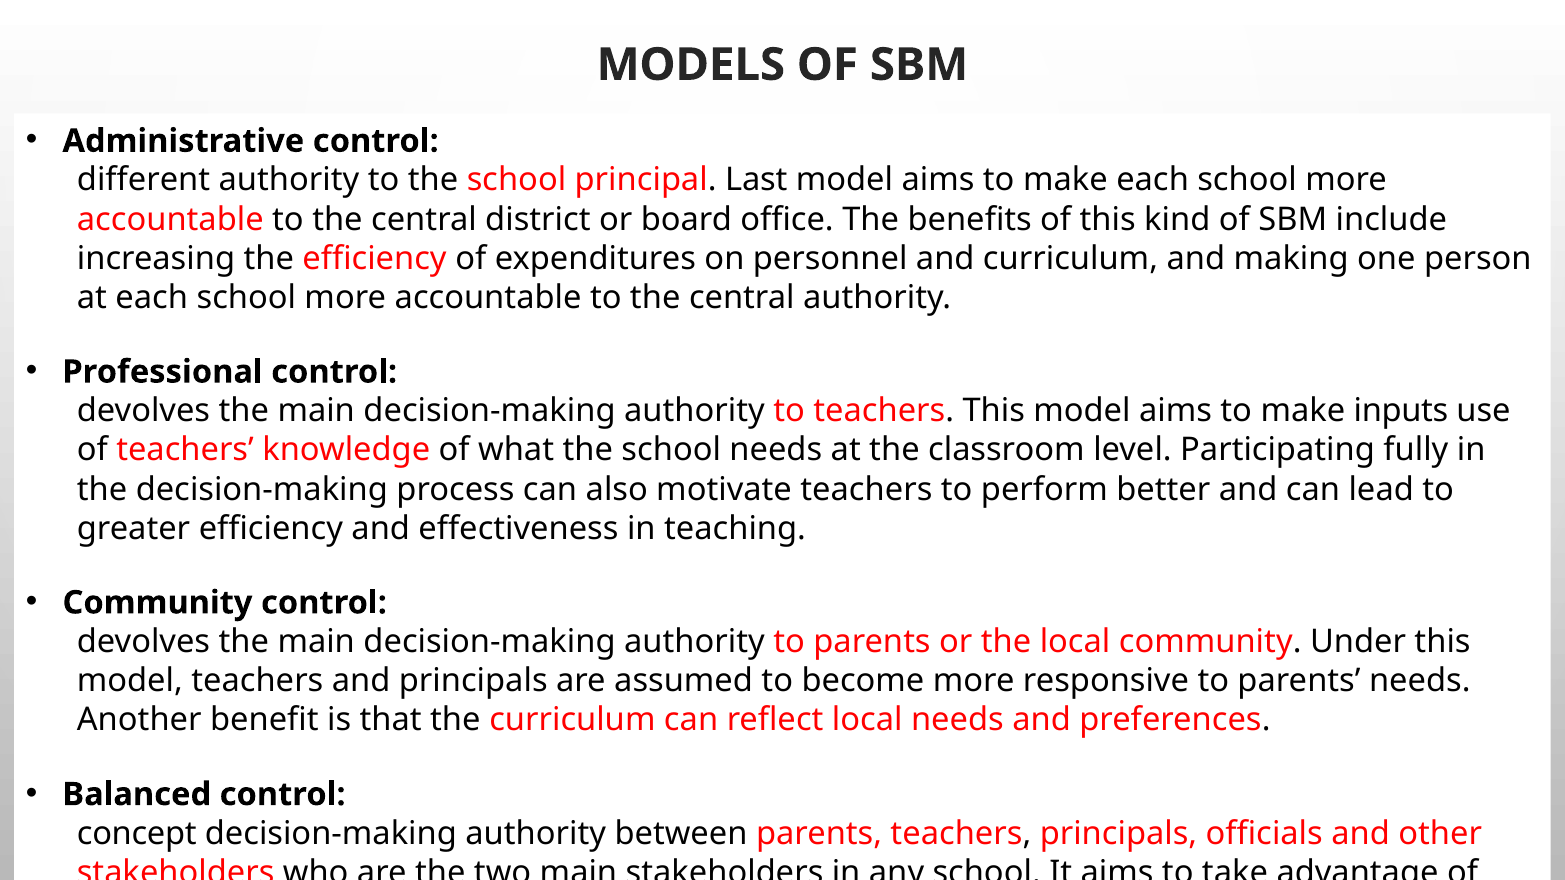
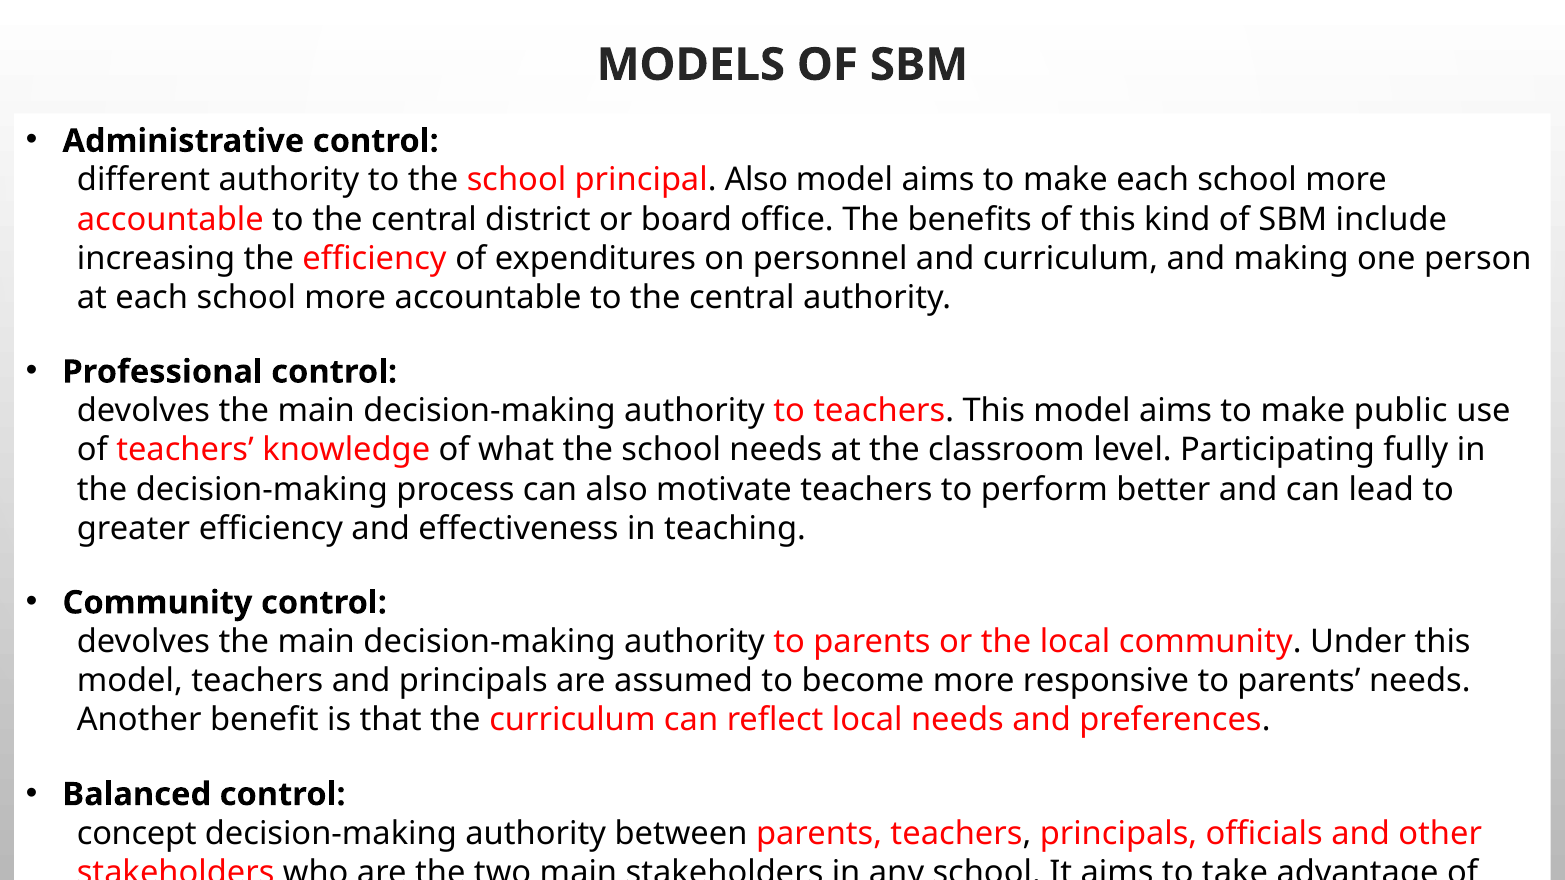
principal Last: Last -> Also
inputs: inputs -> public
